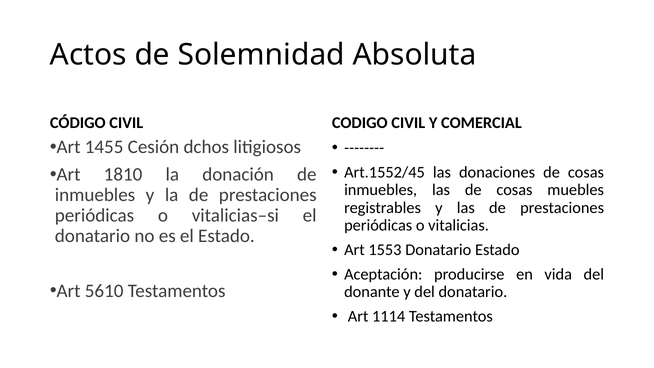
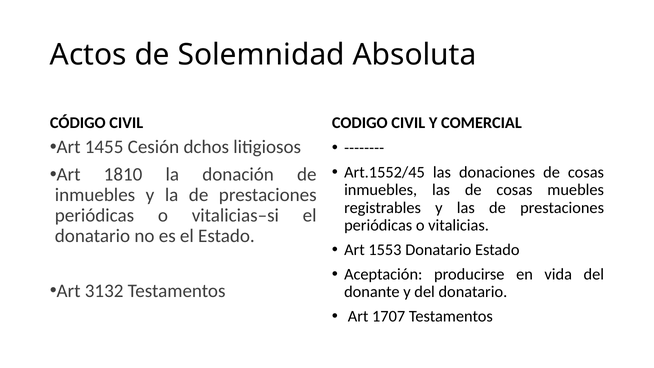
5610: 5610 -> 3132
1114: 1114 -> 1707
